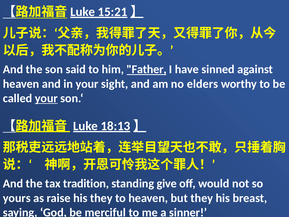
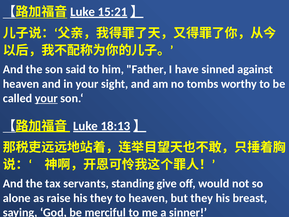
Father underline: present -> none
elders: elders -> tombs
tradition: tradition -> servants
yours: yours -> alone
